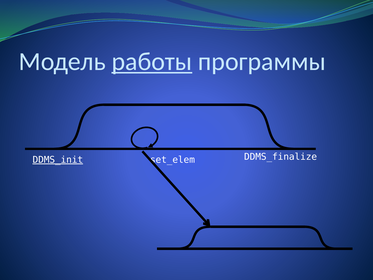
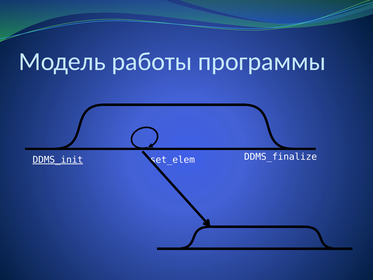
работы underline: present -> none
